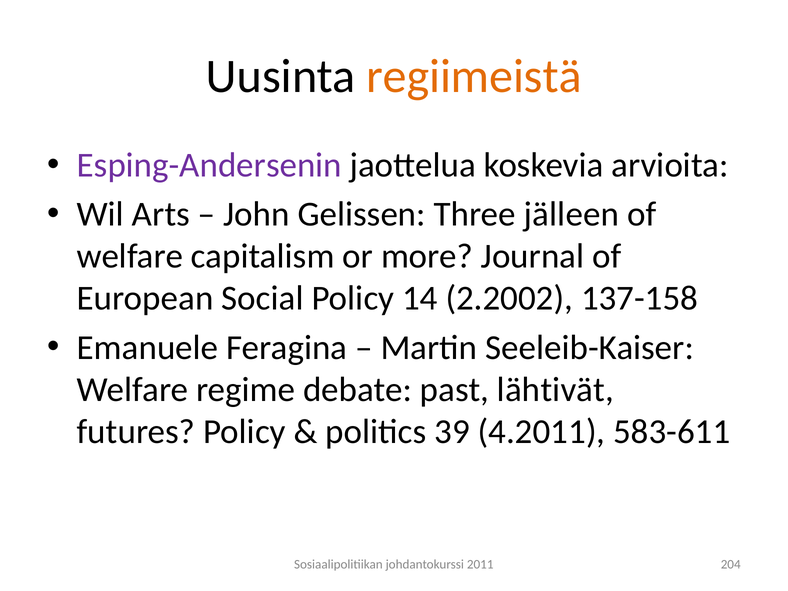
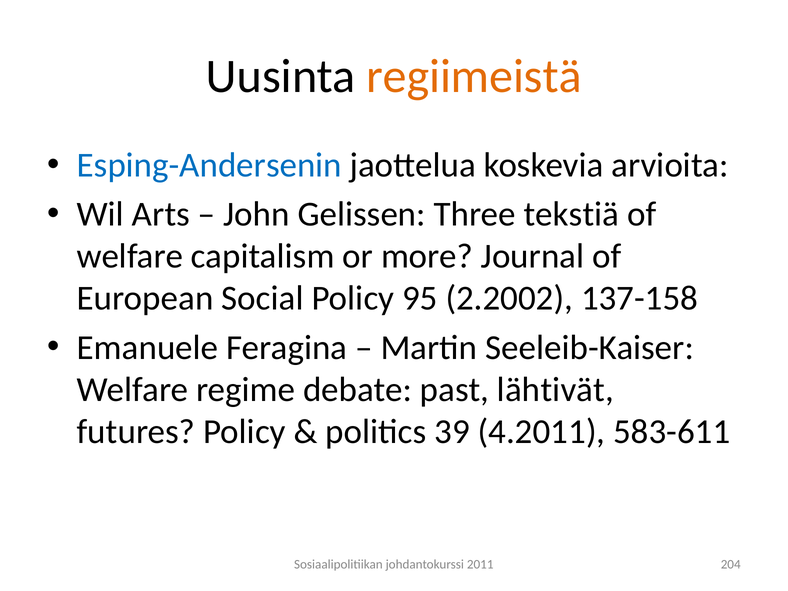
Esping-Andersenin colour: purple -> blue
jälleen: jälleen -> tekstiä
14: 14 -> 95
